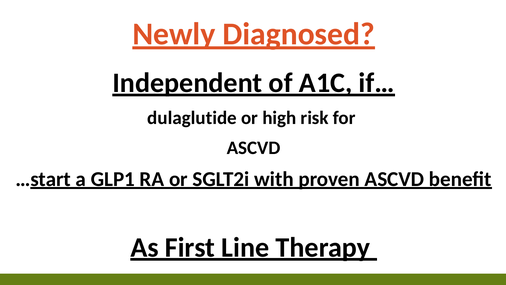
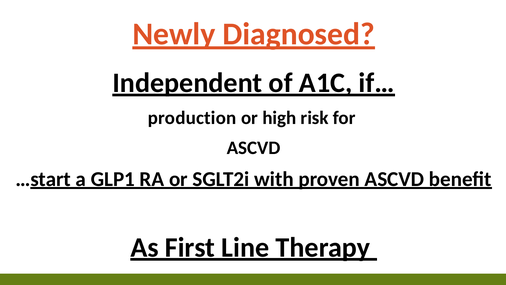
dulaglutide: dulaglutide -> production
